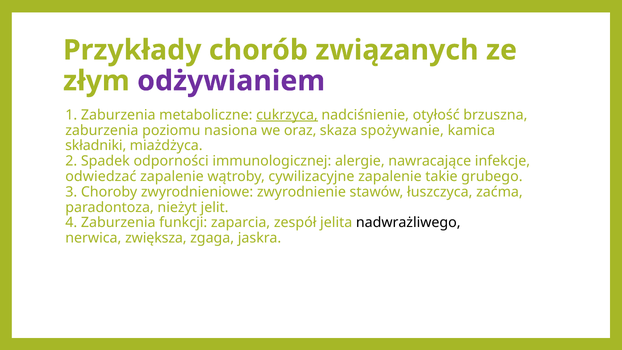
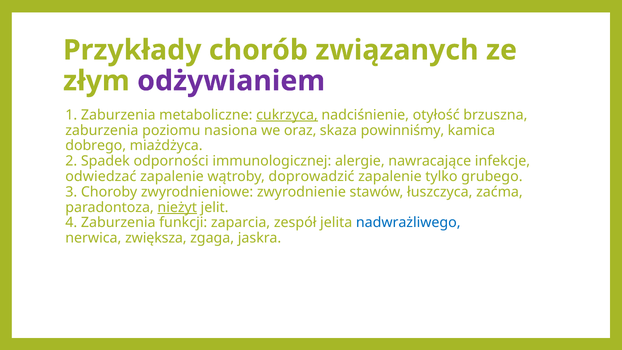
spożywanie: spożywanie -> powinniśmy
składniki: składniki -> dobrego
cywilizacyjne: cywilizacyjne -> doprowadzić
takie: takie -> tylko
nieżyt underline: none -> present
nadwrażliwego colour: black -> blue
